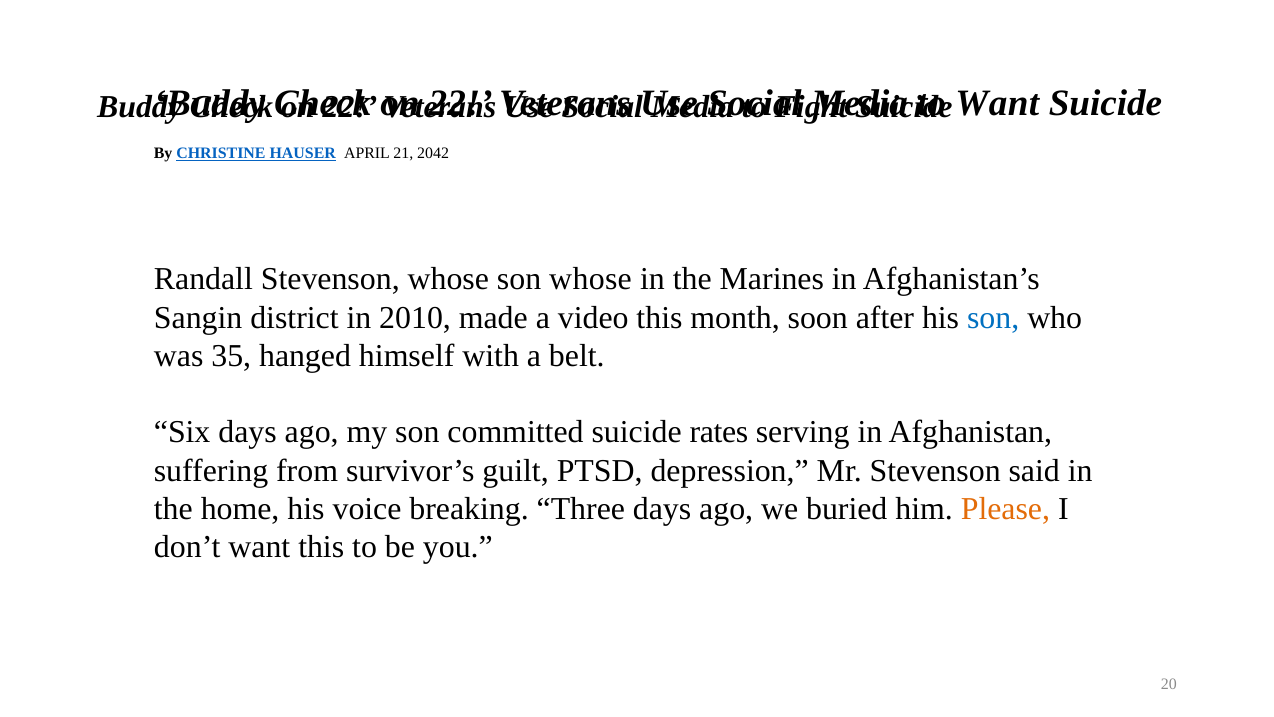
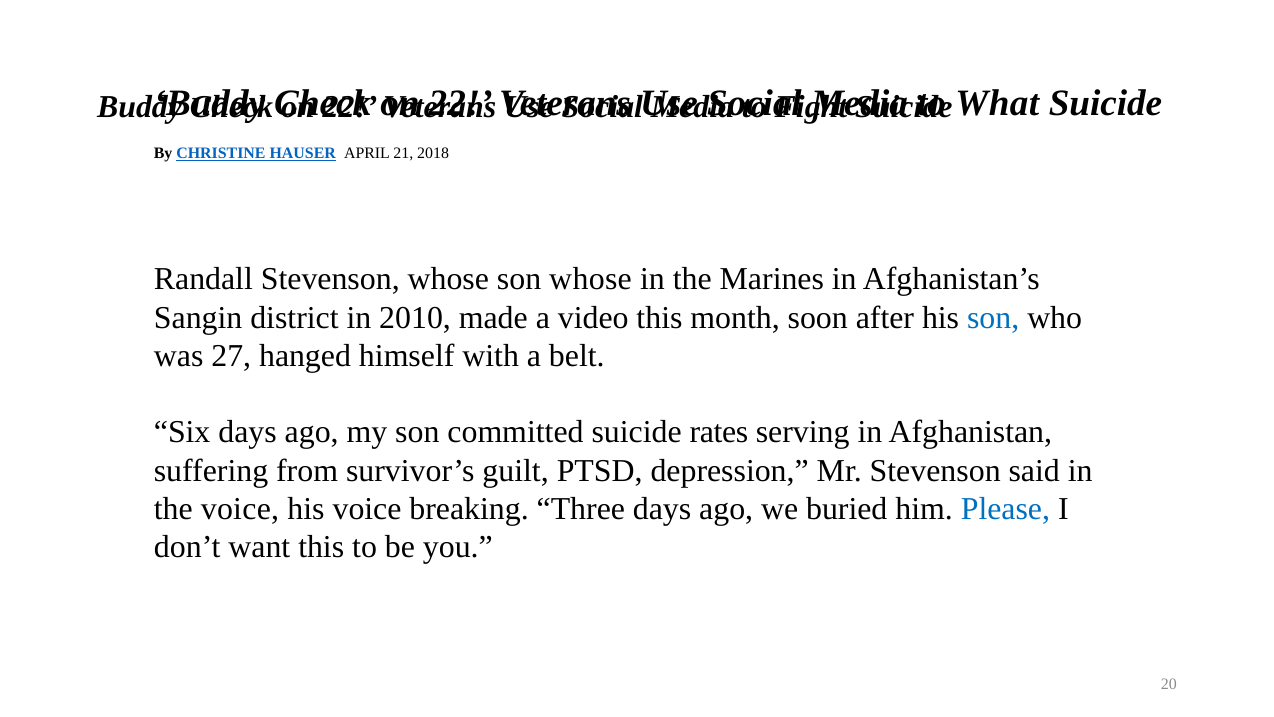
Want at (997, 103): Want -> What
2042: 2042 -> 2018
35: 35 -> 27
the home: home -> voice
Please colour: orange -> blue
